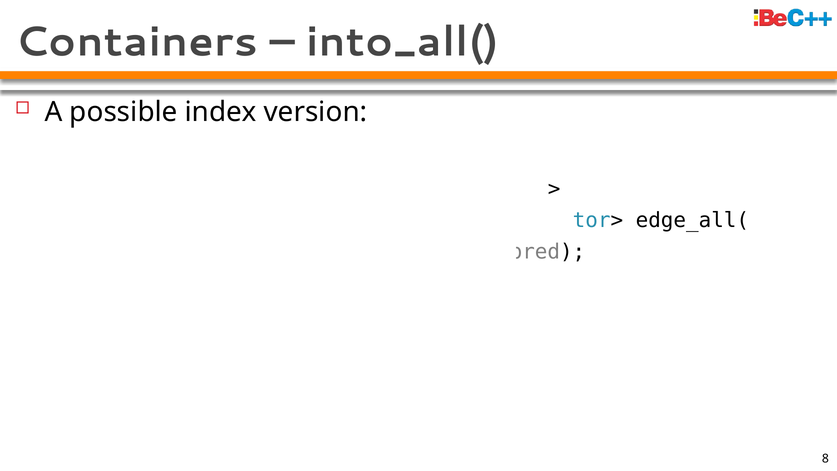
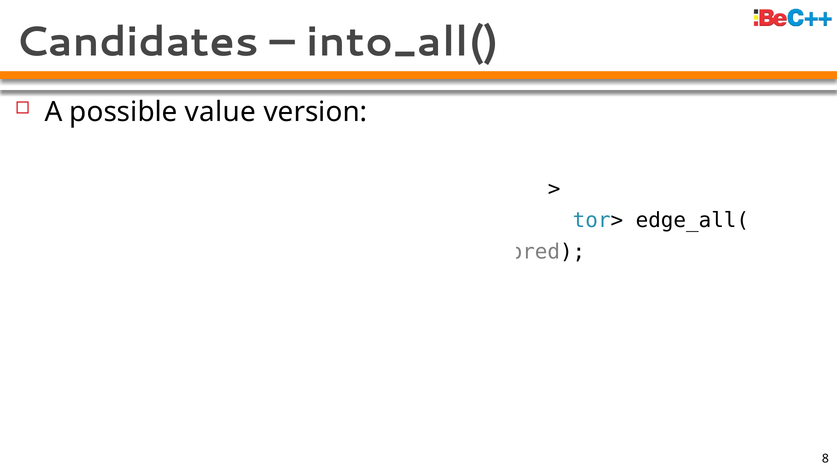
Containers: Containers -> Candidates
index: index -> value
